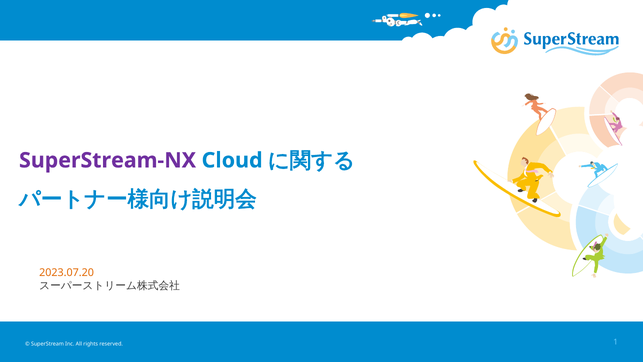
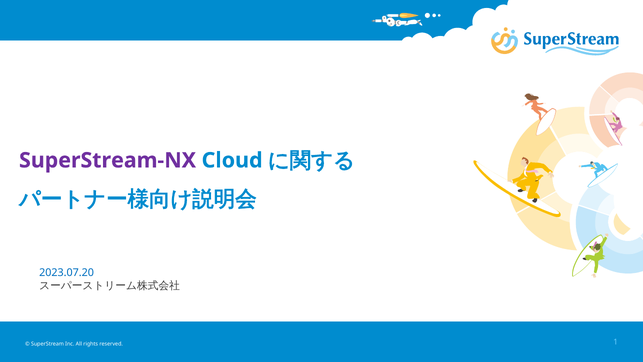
2023.07.20 colour: orange -> blue
